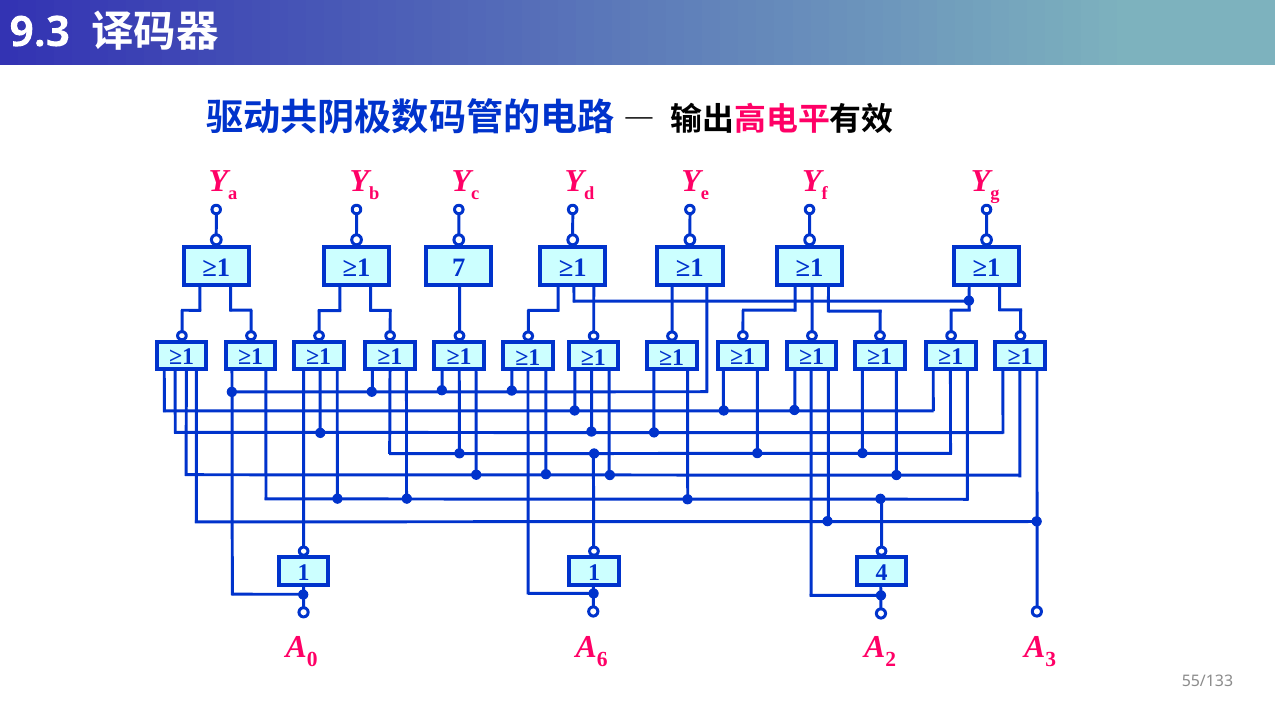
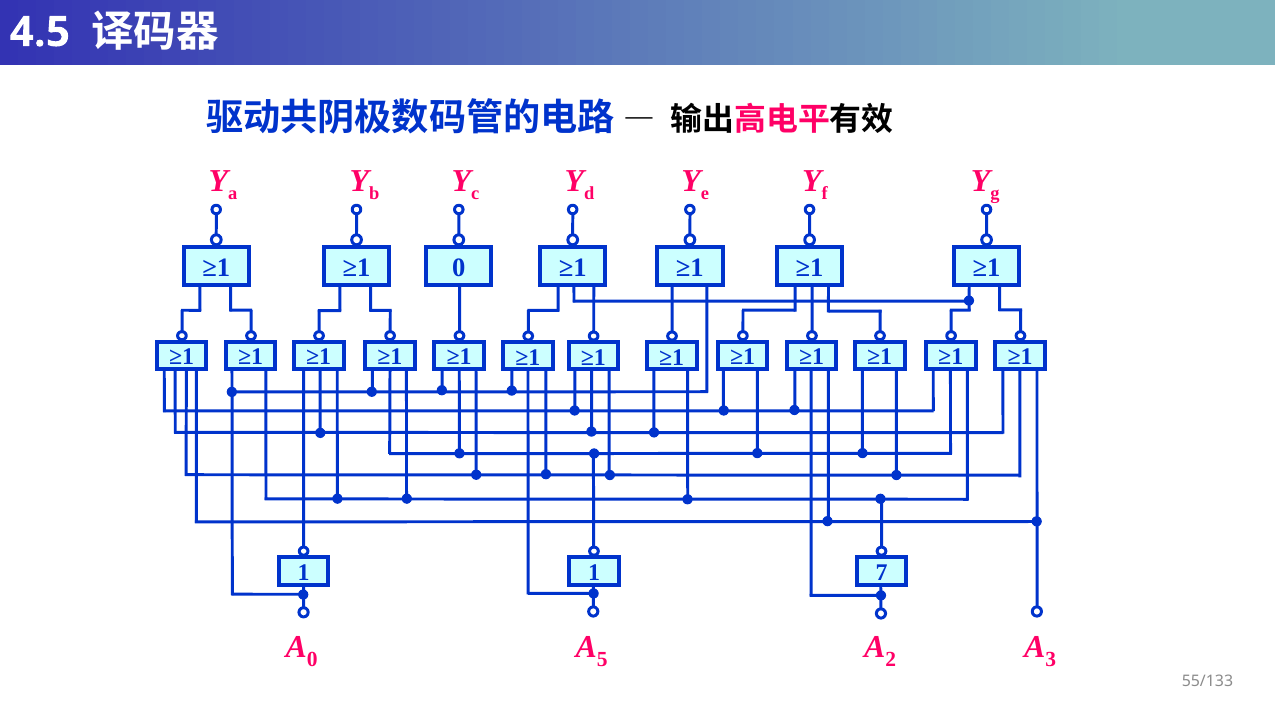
9.3: 9.3 -> 4.5
≥1 7: 7 -> 0
4: 4 -> 7
6: 6 -> 5
